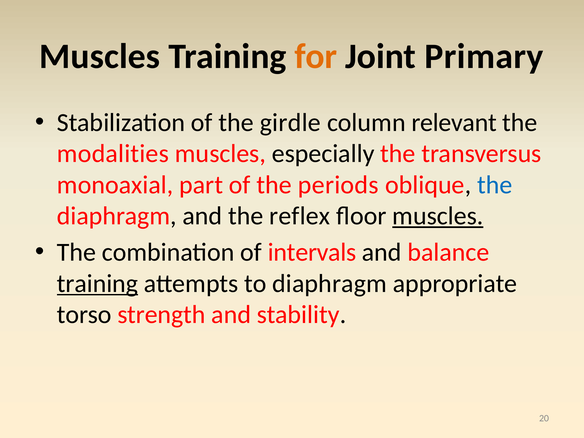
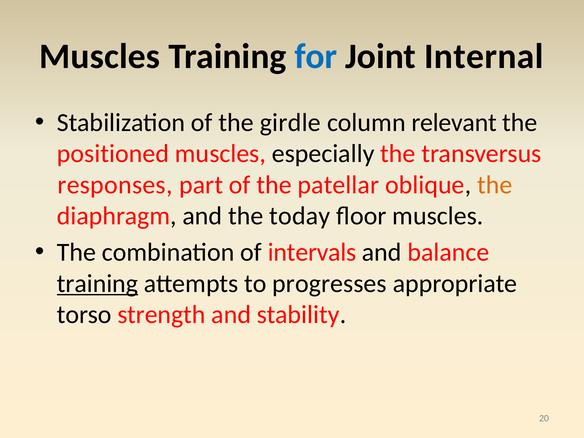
for colour: orange -> blue
Primary: Primary -> Internal
modalities: modalities -> positioned
monoaxial: monoaxial -> responses
periods: periods -> patellar
the at (495, 185) colour: blue -> orange
reflex: reflex -> today
muscles at (438, 216) underline: present -> none
to diaphragm: diaphragm -> progresses
